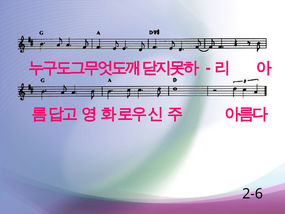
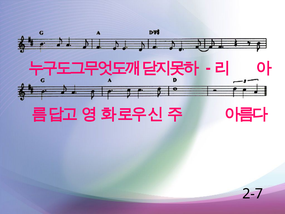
2-6: 2-6 -> 2-7
